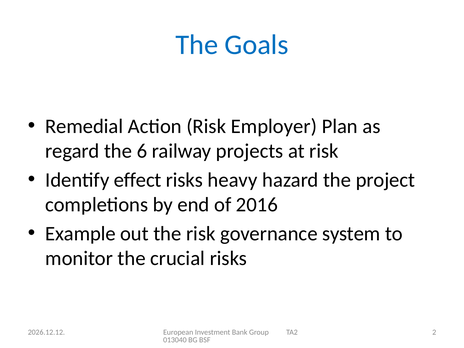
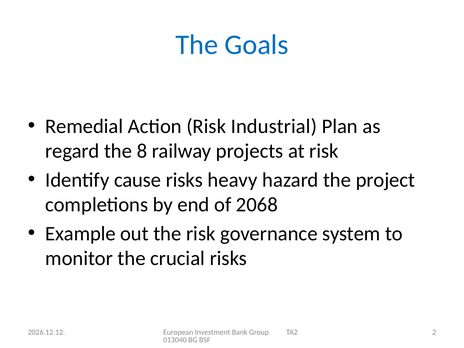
Employer: Employer -> Industrial
6: 6 -> 8
effect: effect -> cause
2016: 2016 -> 2068
